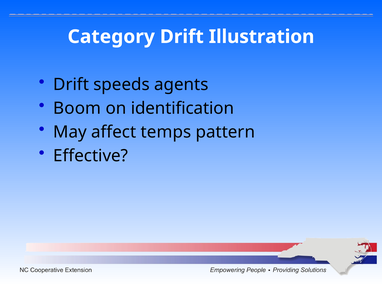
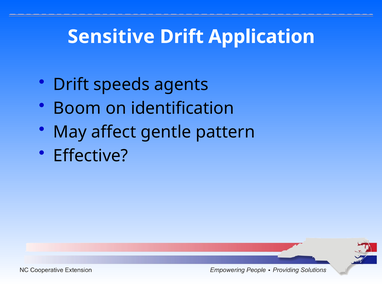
Category: Category -> Sensitive
Illustration: Illustration -> Application
temps: temps -> gentle
